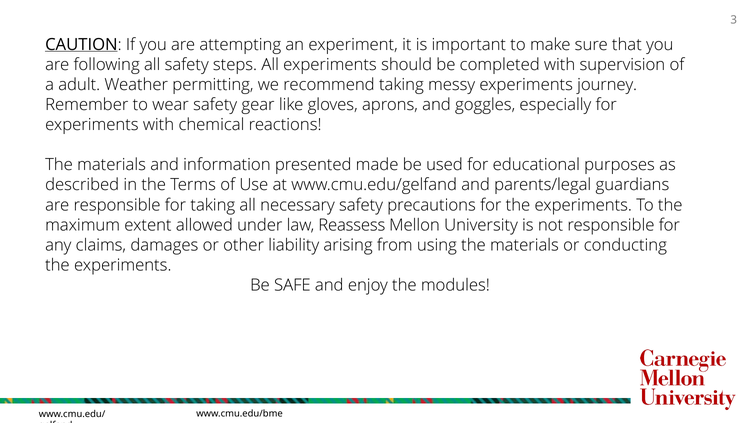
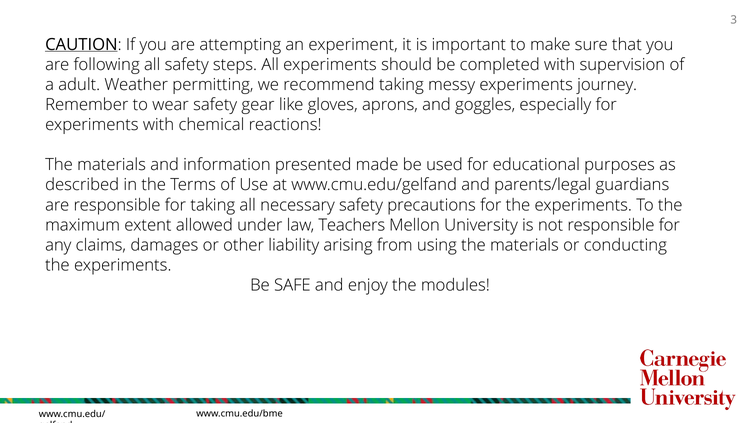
Reassess: Reassess -> Teachers
